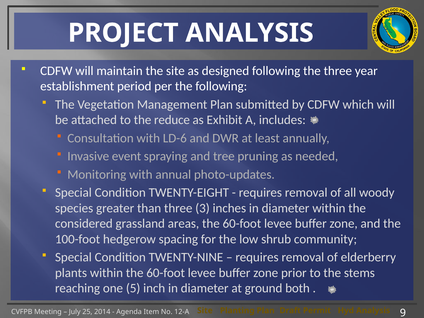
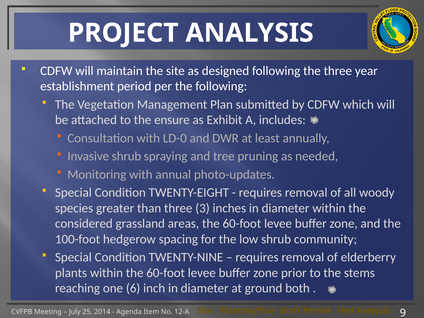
reduce: reduce -> ensure
LD-6: LD-6 -> LD-0
Invasive event: event -> shrub
5: 5 -> 6
